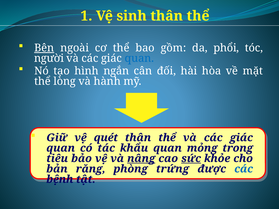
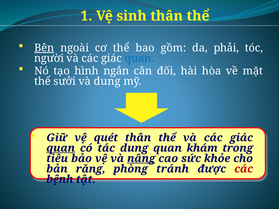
phổi: phổi -> phải
lòng: lòng -> sưởi
và hành: hành -> dung
quan at (61, 148) underline: none -> present
tác khẩu: khẩu -> dung
mỏng: mỏng -> khám
sức underline: present -> none
trứng: trứng -> tránh
các at (244, 169) colour: blue -> red
